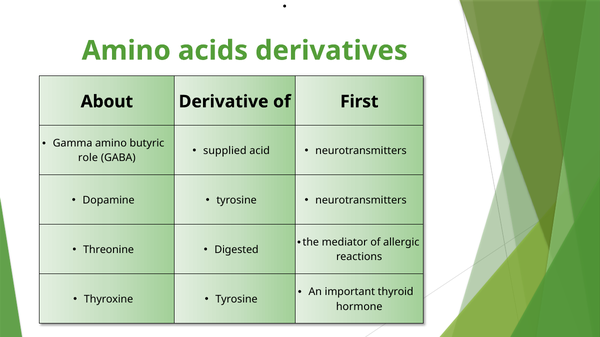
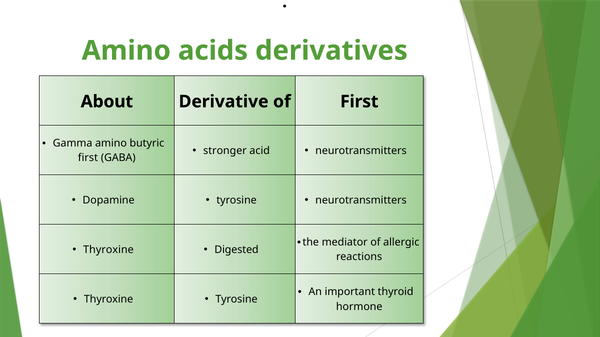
supplied: supplied -> stronger
role at (88, 158): role -> first
Threonine at (109, 250): Threonine -> Thyroxine
